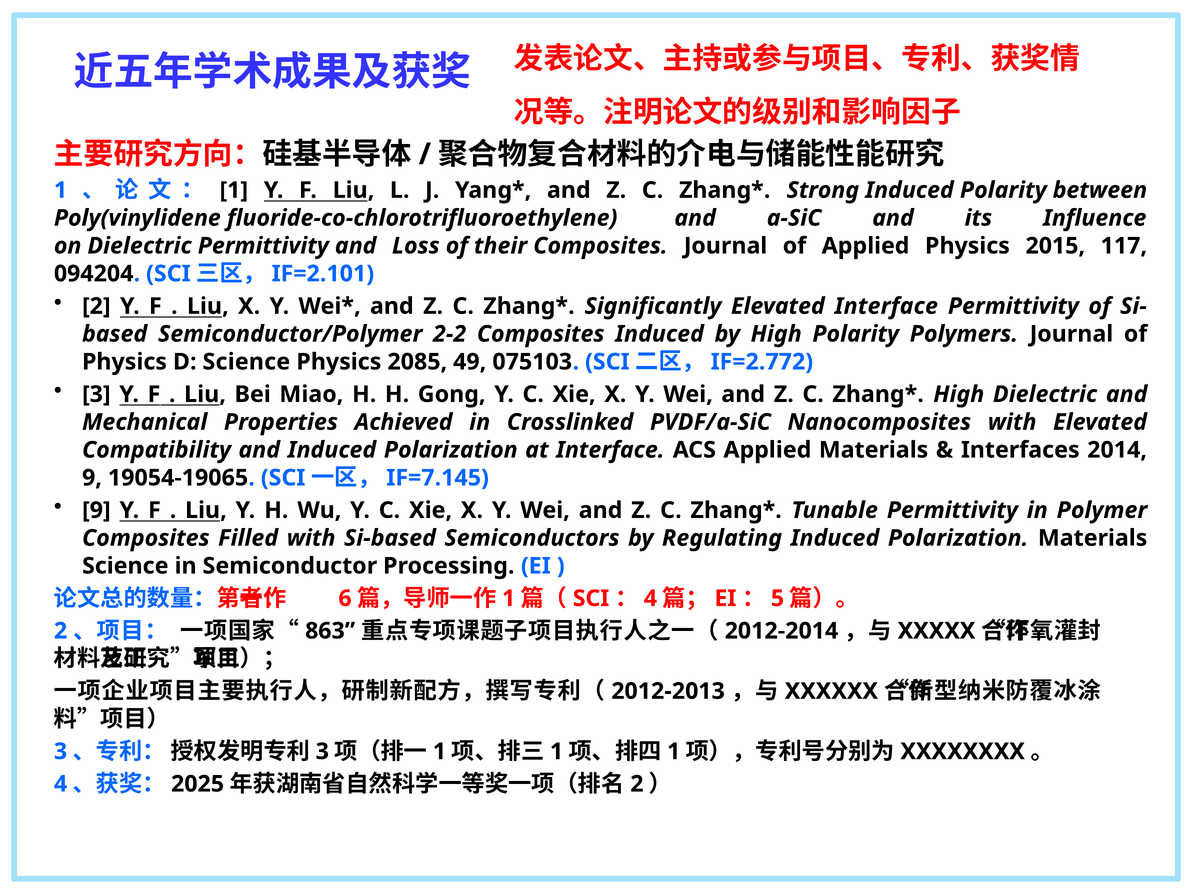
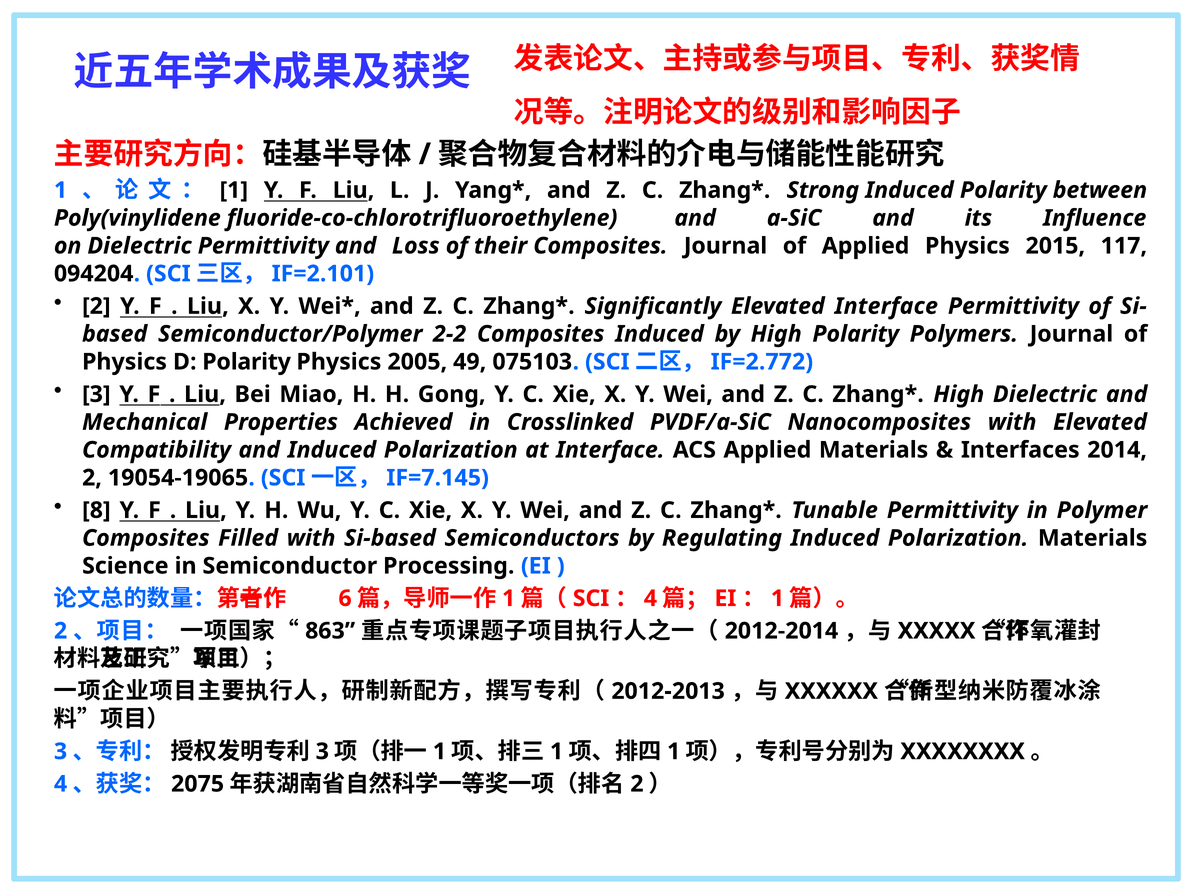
D Science: Science -> Polarity
2085: 2085 -> 2005
9 at (92, 478): 9 -> 2
9 at (96, 510): 9 -> 8
5 at (777, 598): 5 -> 1
2025: 2025 -> 2075
